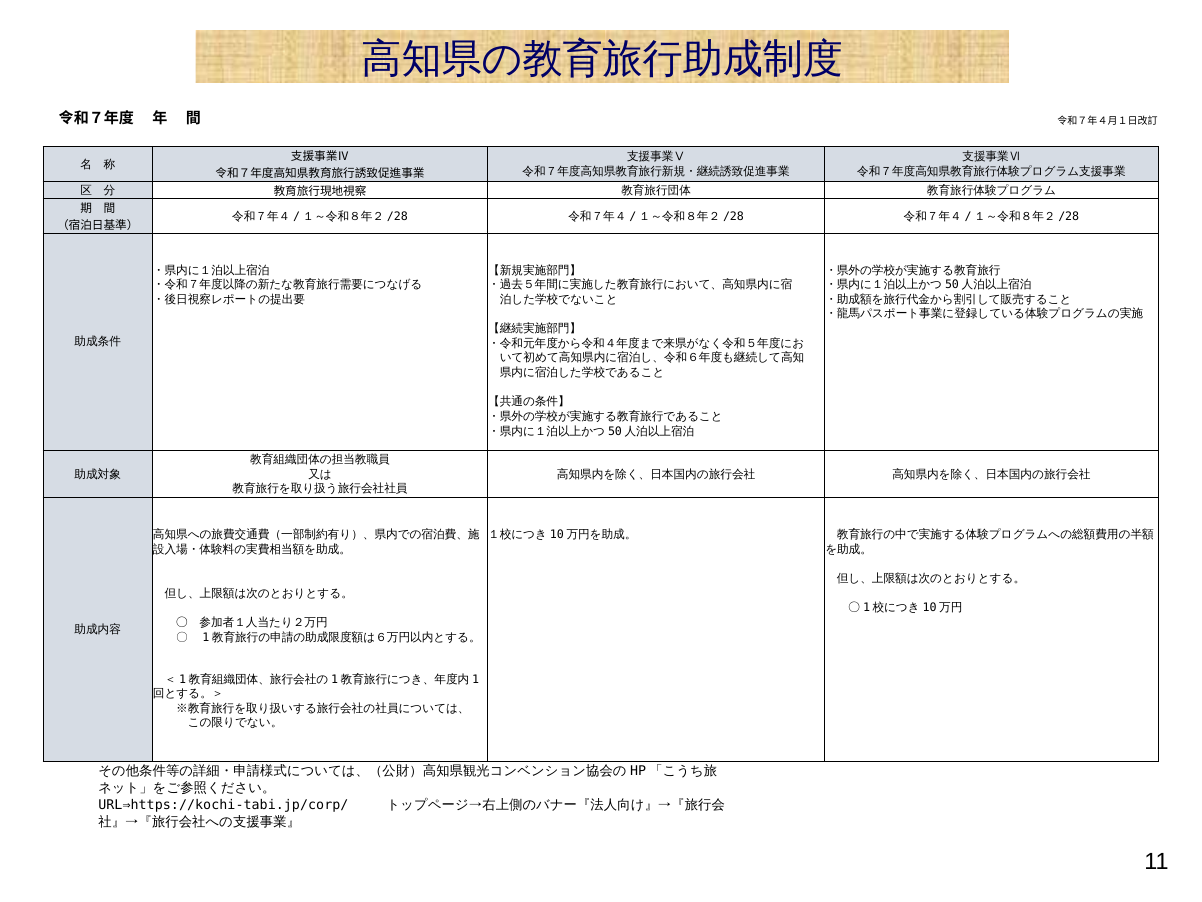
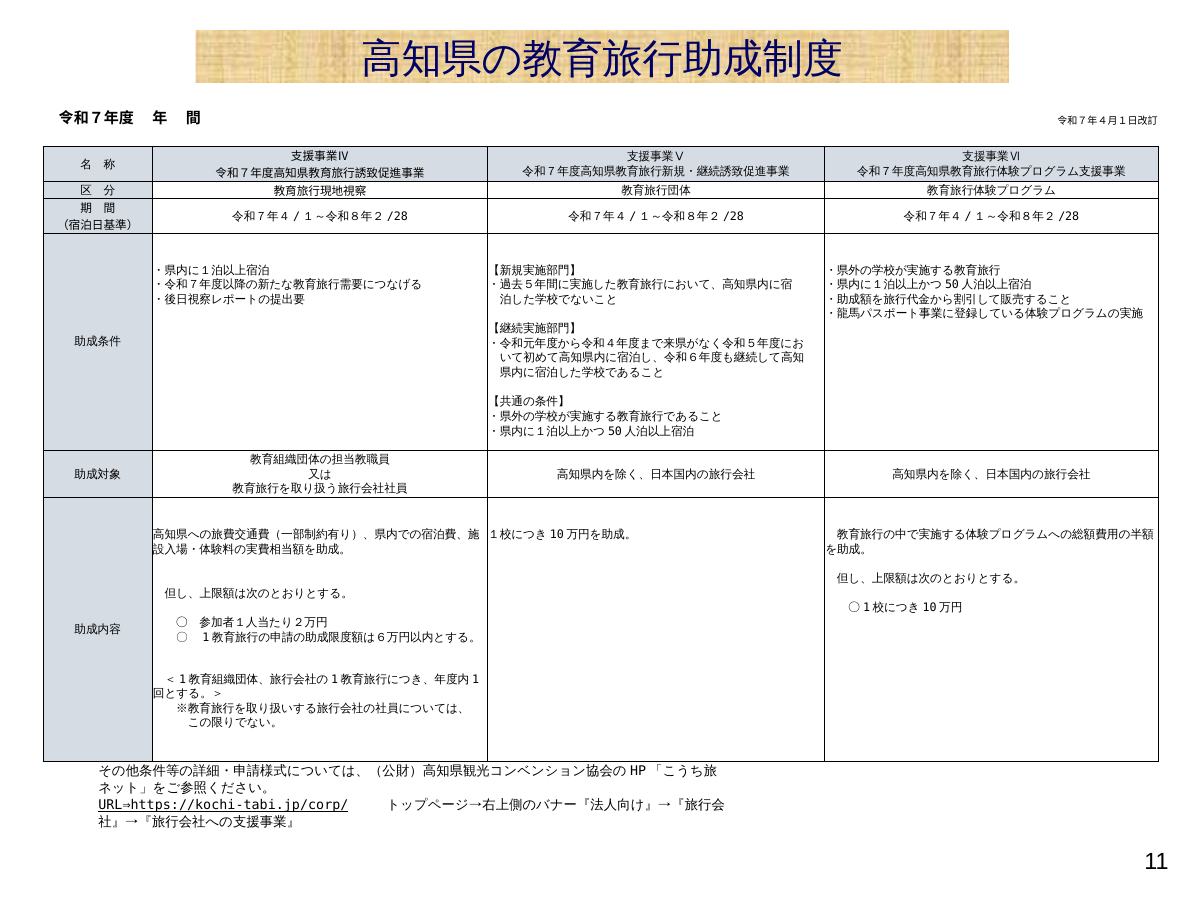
URL⇒https://kochi-tabi.jp/corp/ underline: none -> present
